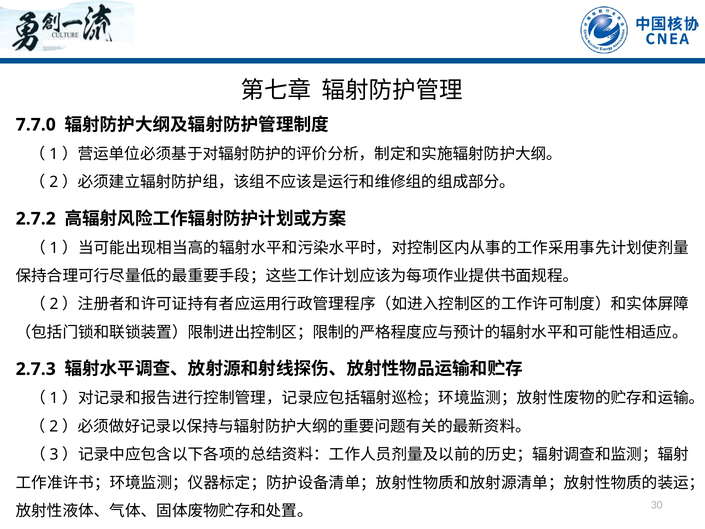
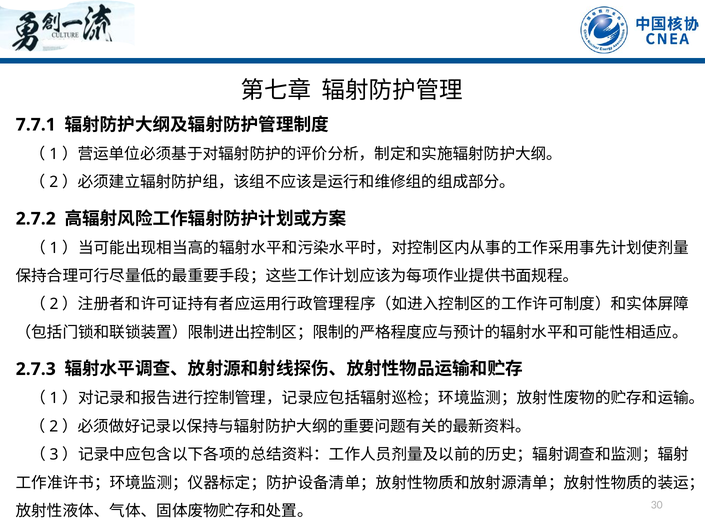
7.7.0: 7.7.0 -> 7.7.1
